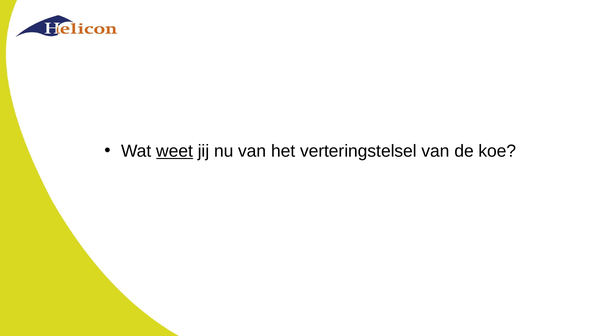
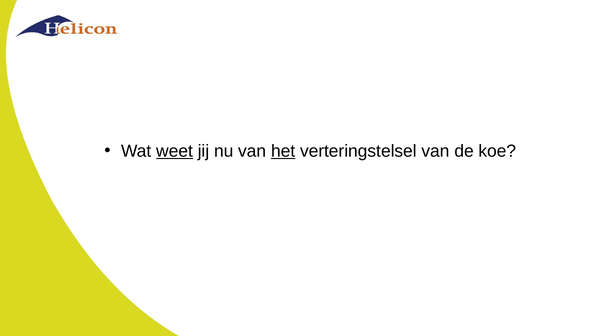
het underline: none -> present
